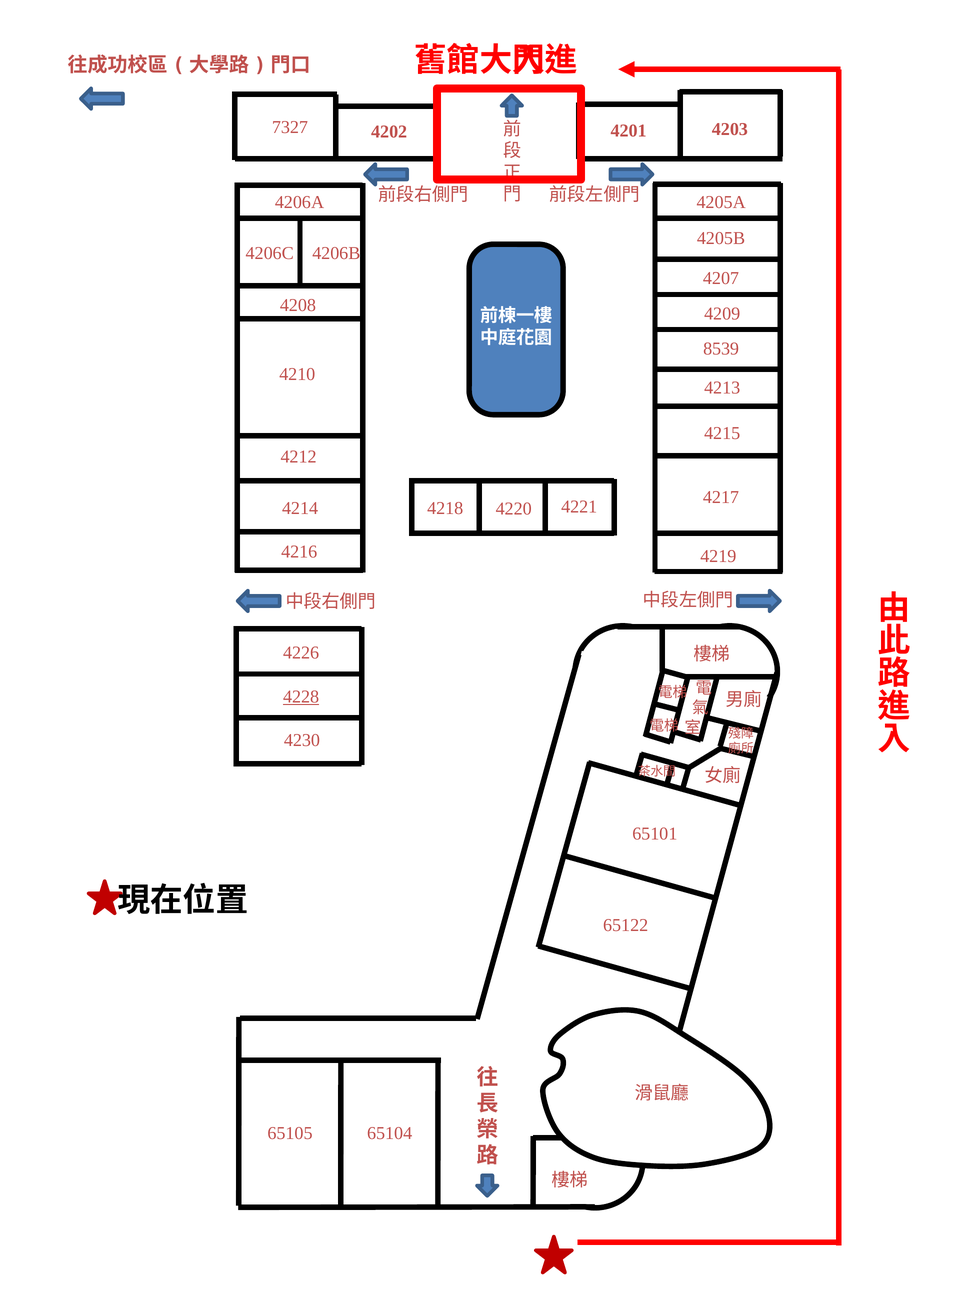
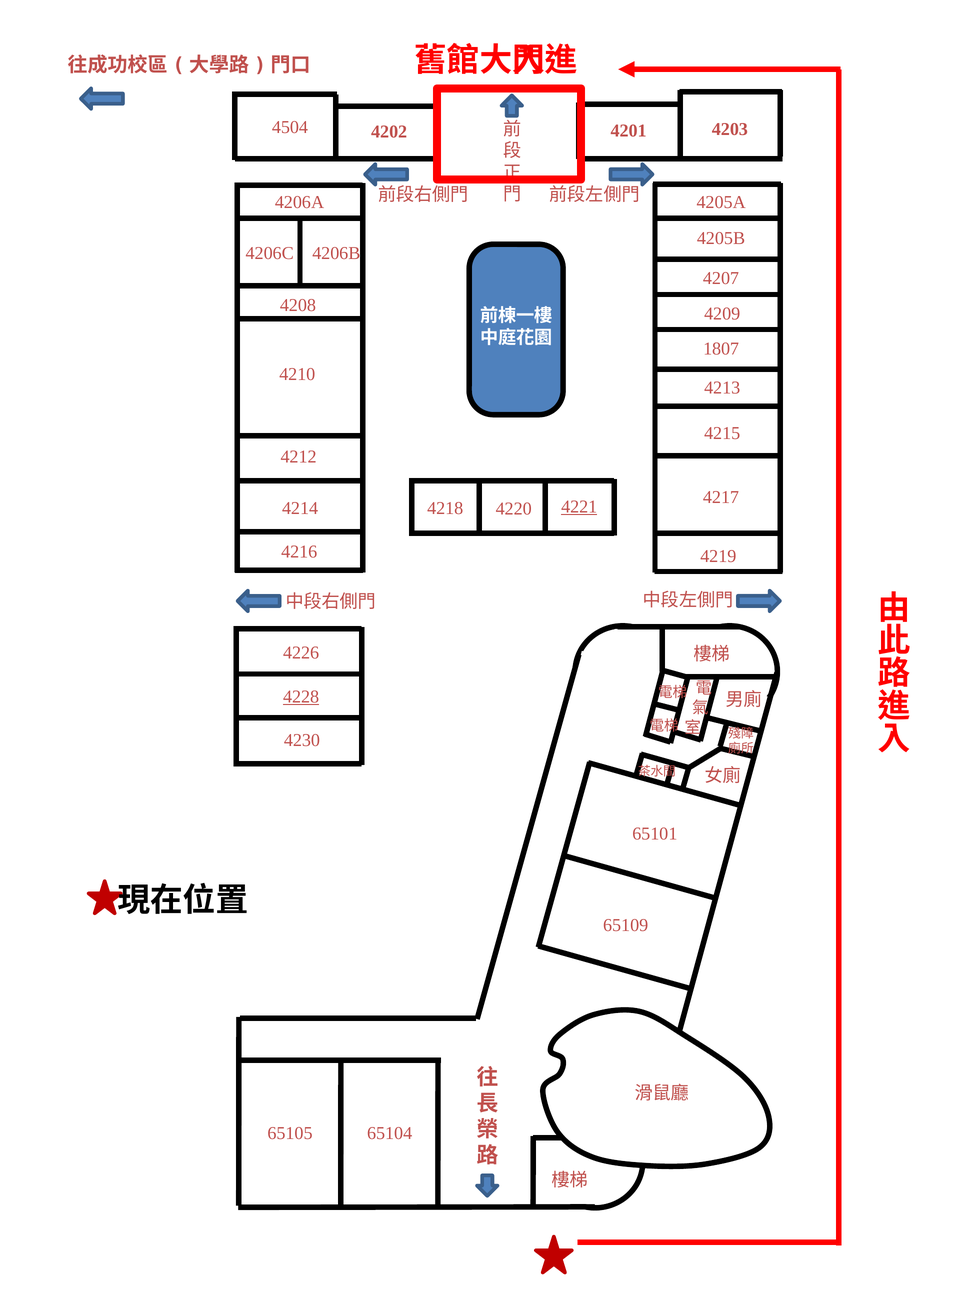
7327: 7327 -> 4504
8539: 8539 -> 1807
4221 underline: none -> present
65122: 65122 -> 65109
